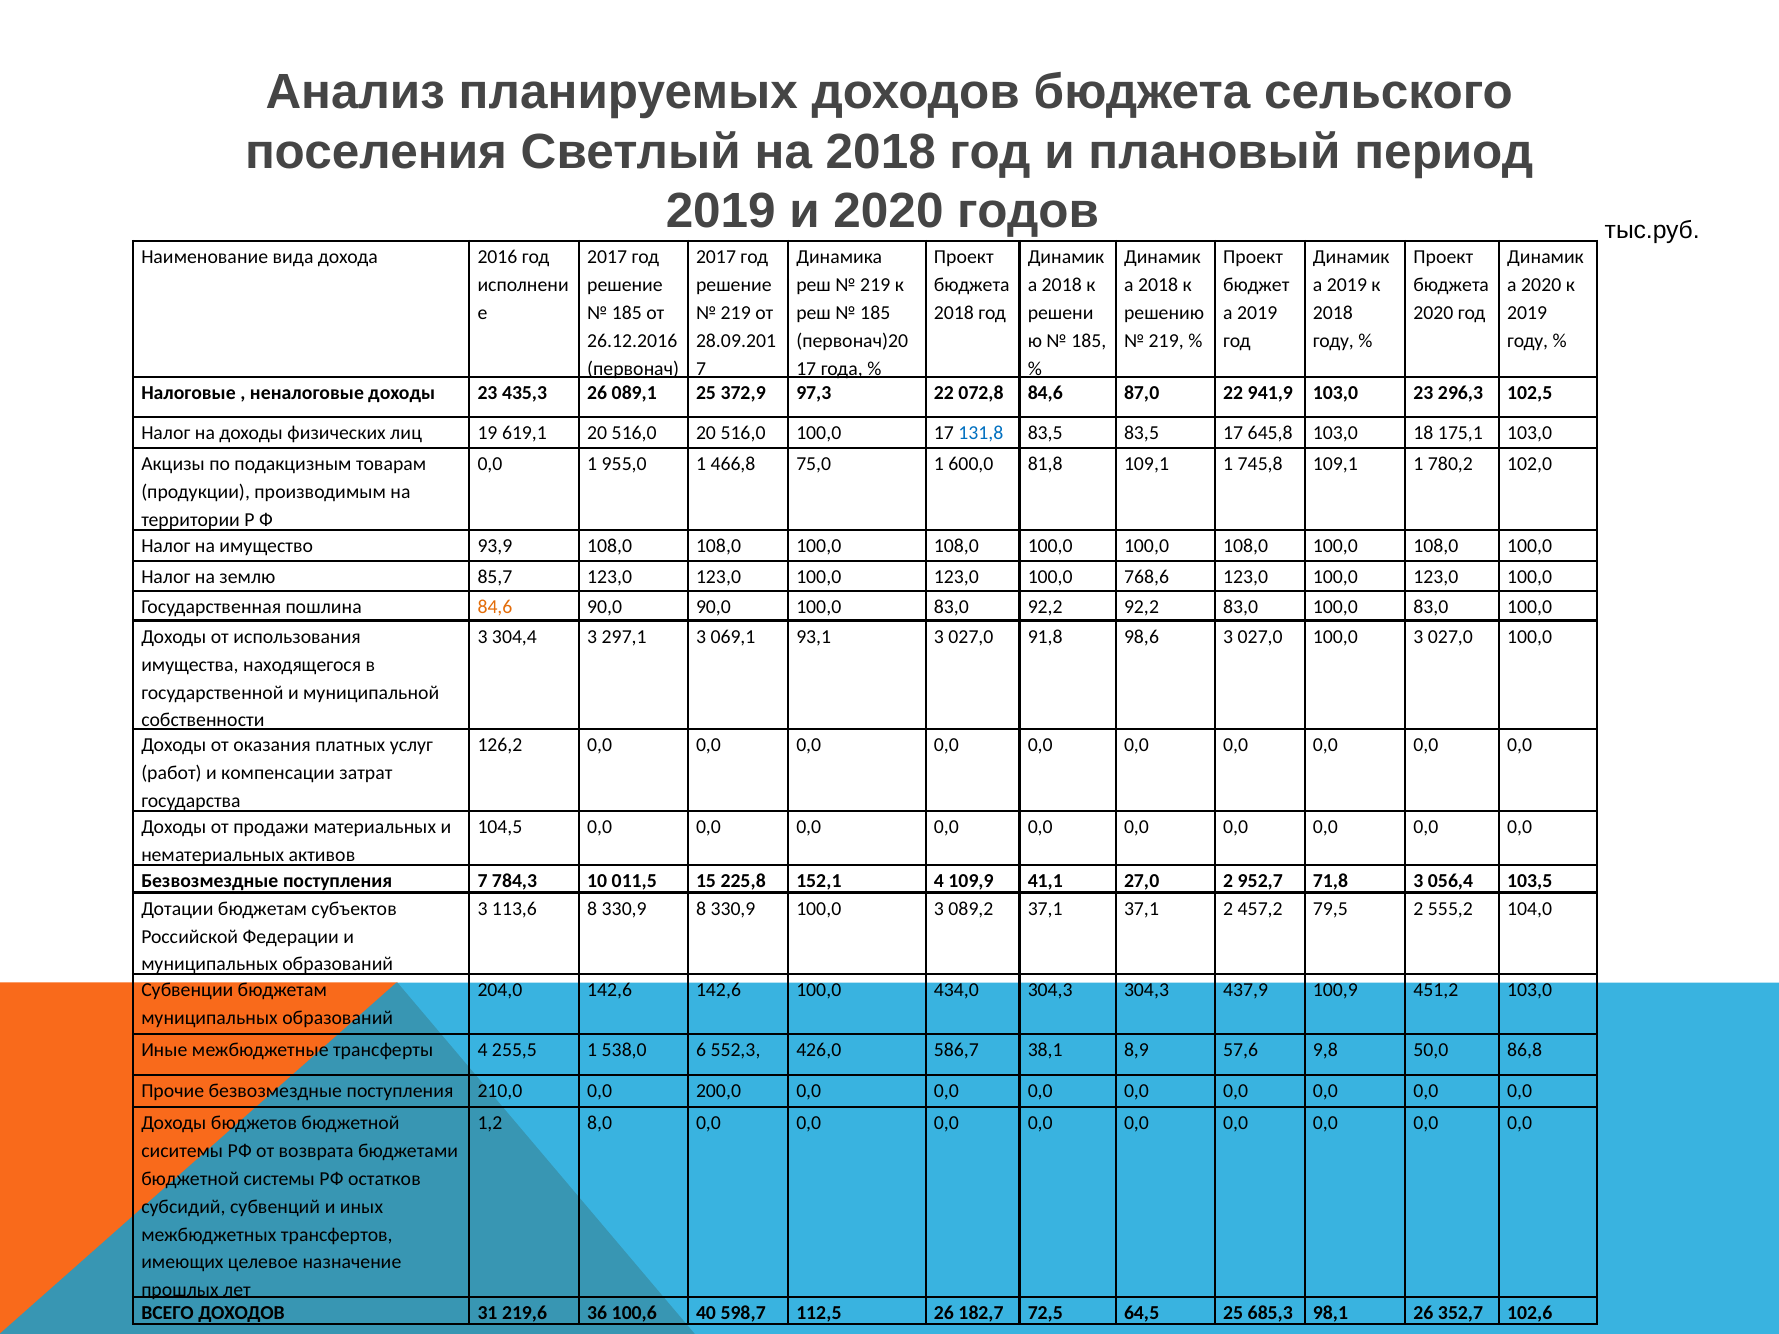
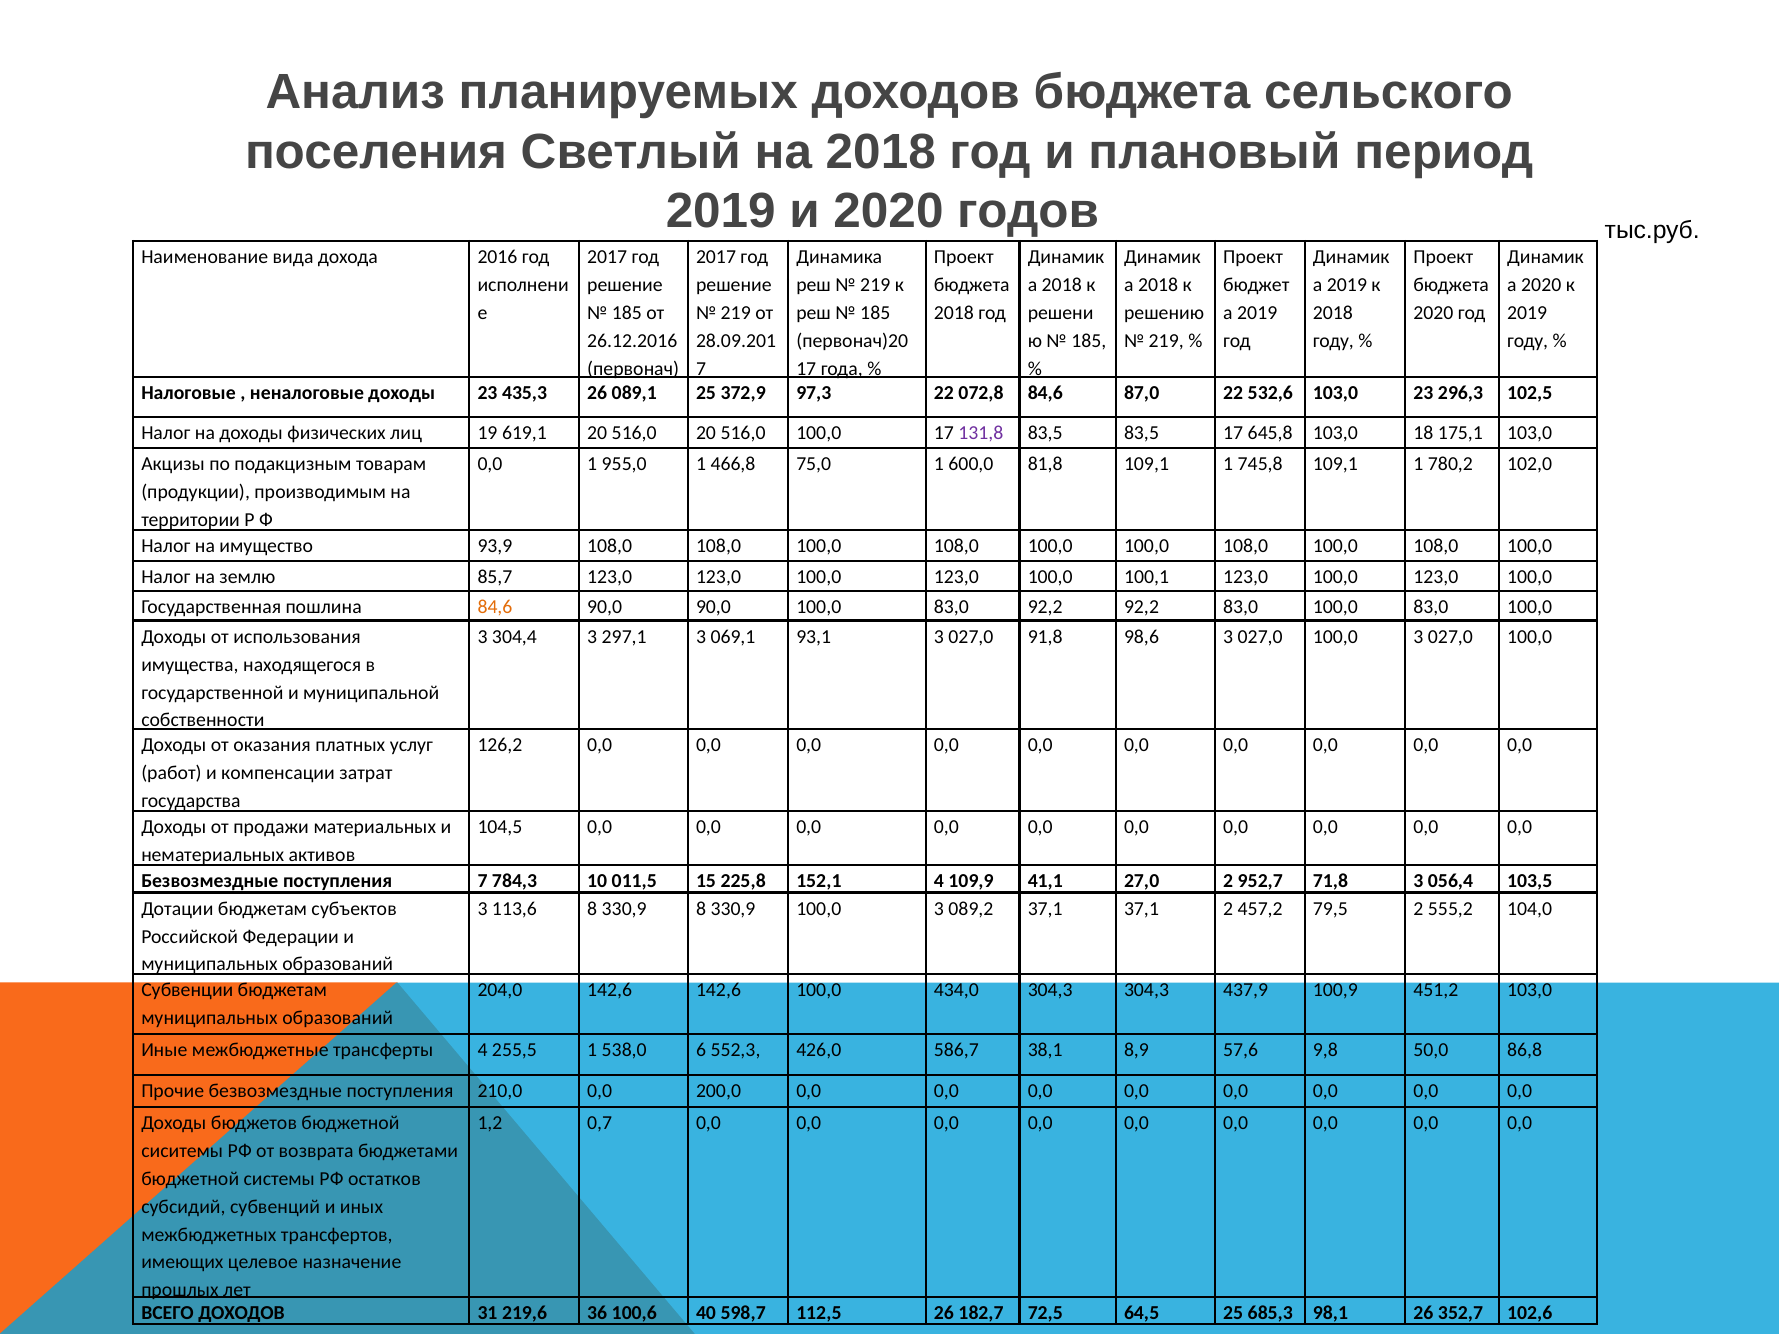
941,9: 941,9 -> 532,6
131,8 colour: blue -> purple
768,6: 768,6 -> 100,1
8,0: 8,0 -> 0,7
